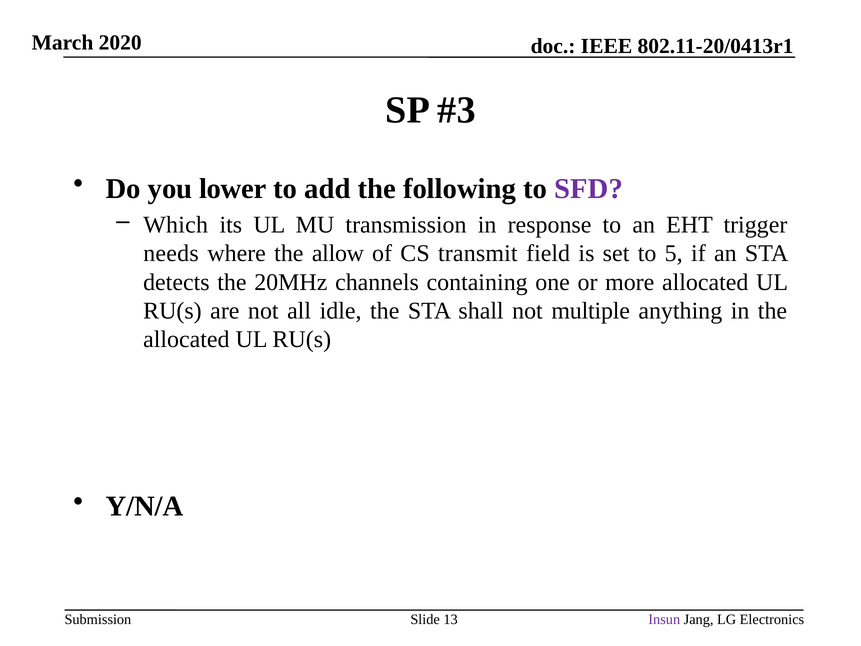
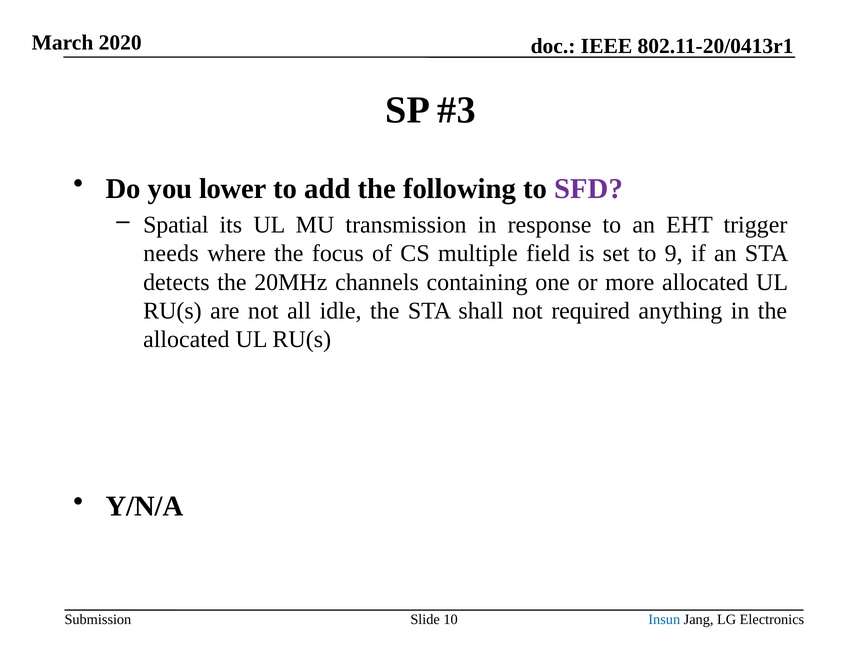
Which: Which -> Spatial
allow: allow -> focus
transmit: transmit -> multiple
5: 5 -> 9
multiple: multiple -> required
13: 13 -> 10
Insun colour: purple -> blue
